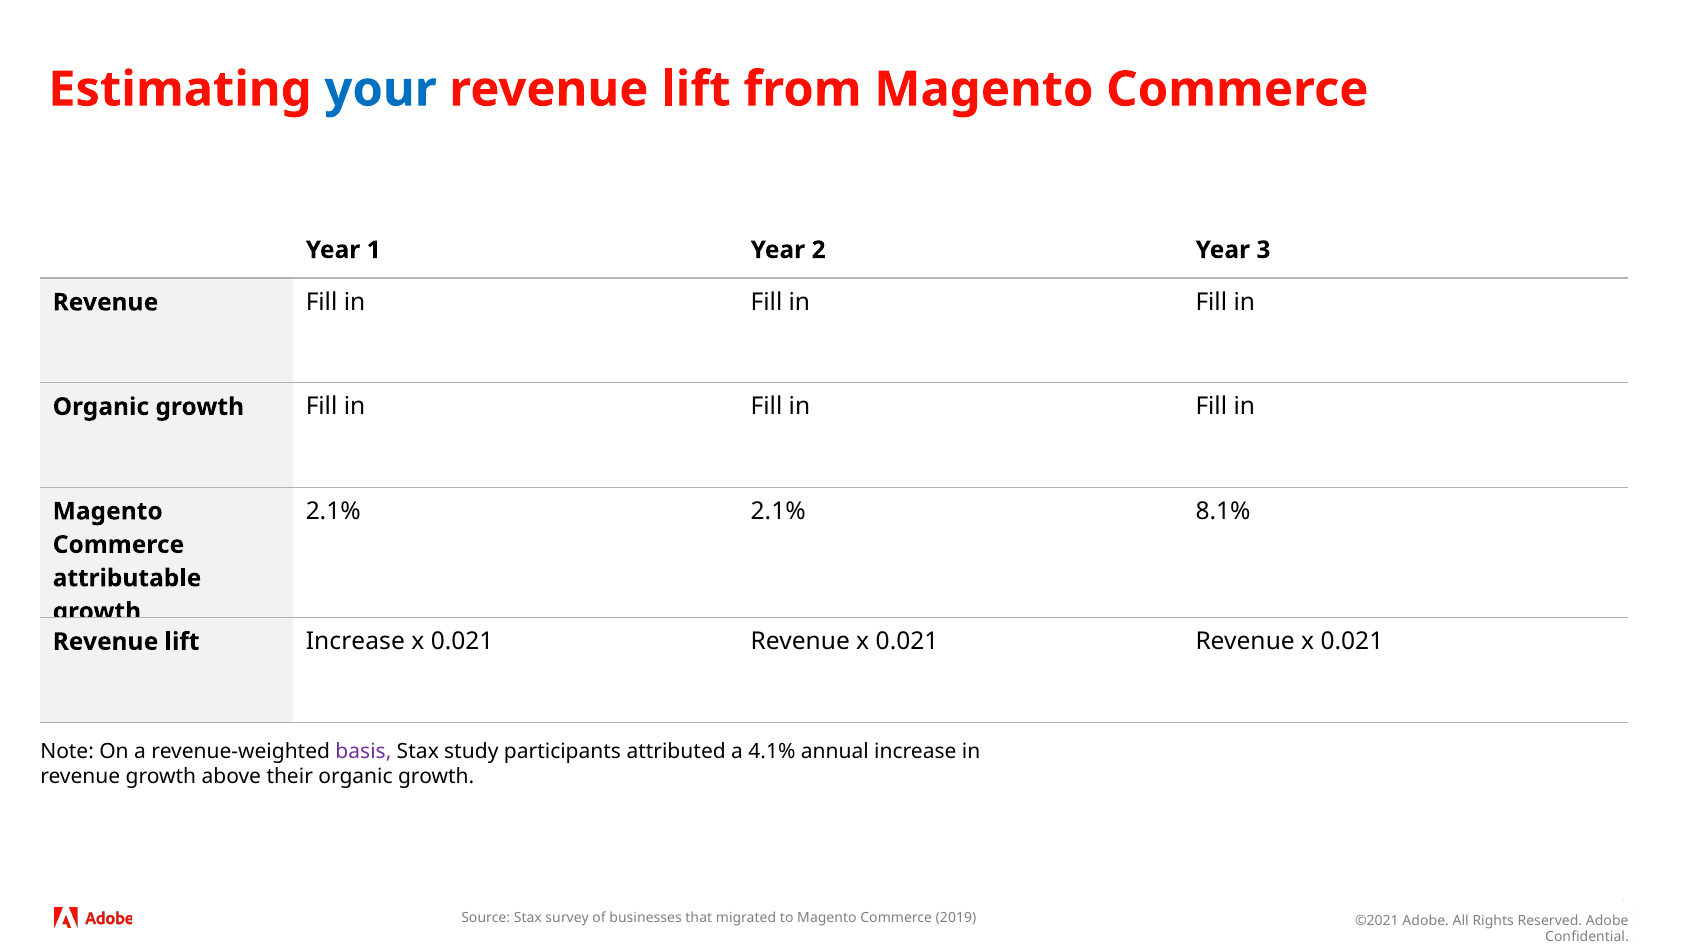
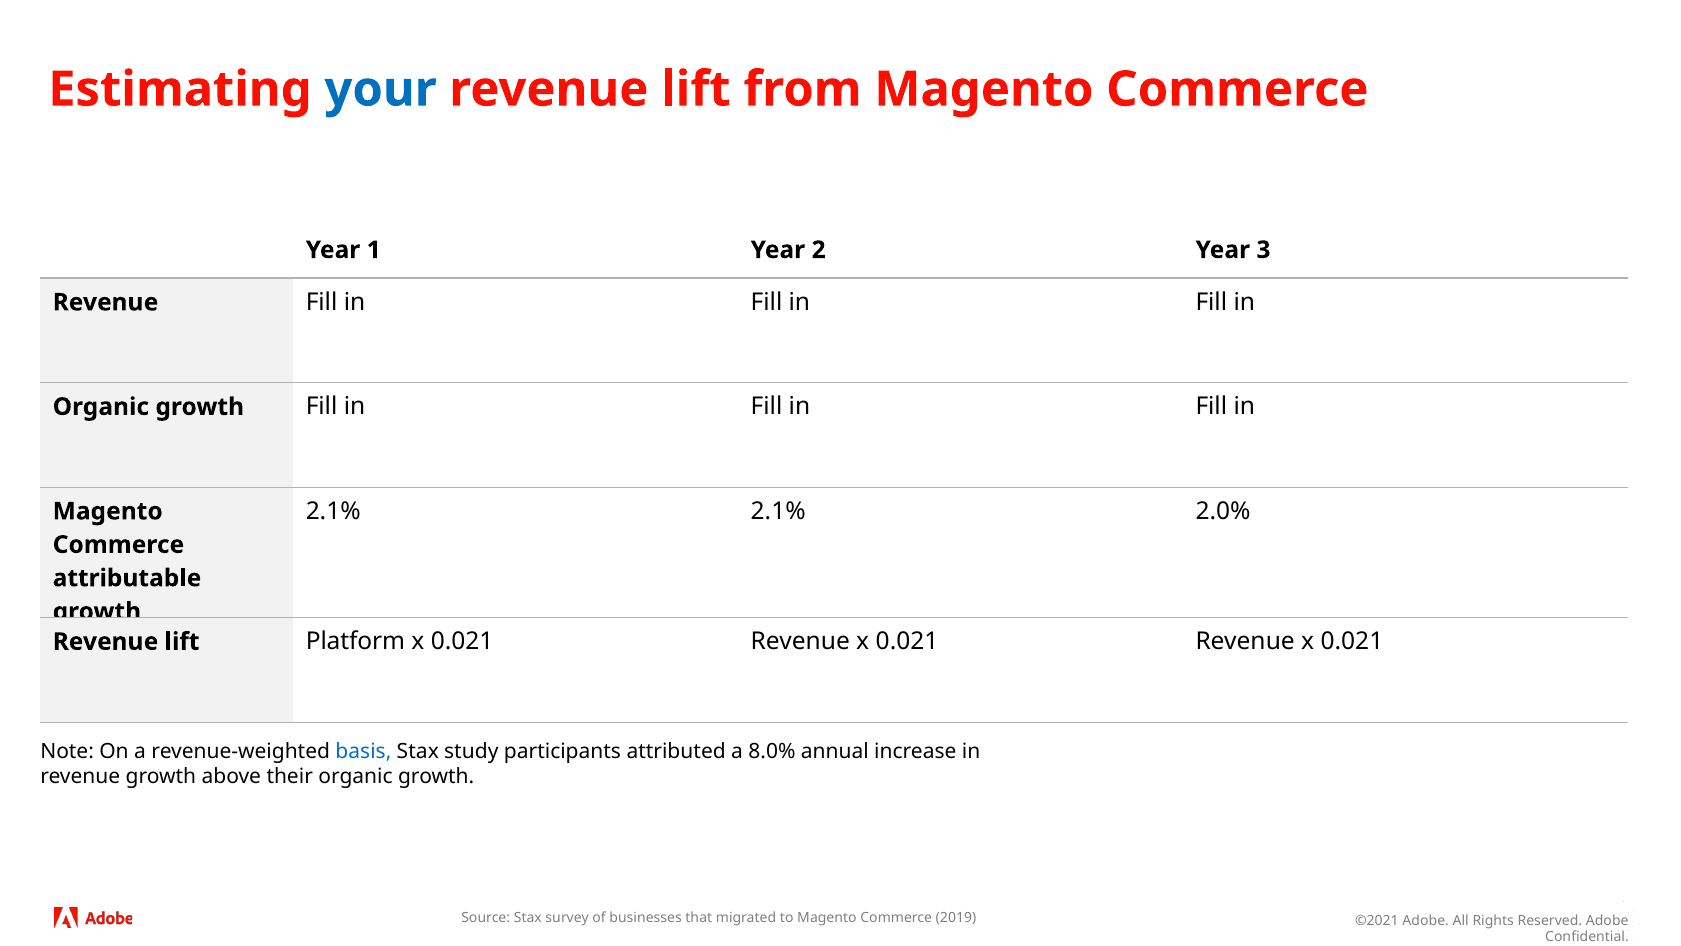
8.1%: 8.1% -> 2.0%
lift Increase: Increase -> Platform
basis colour: purple -> blue
4.1%: 4.1% -> 8.0%
